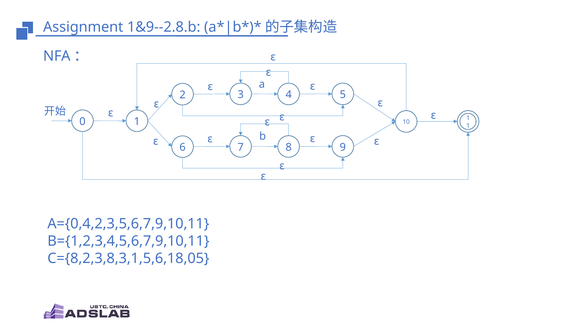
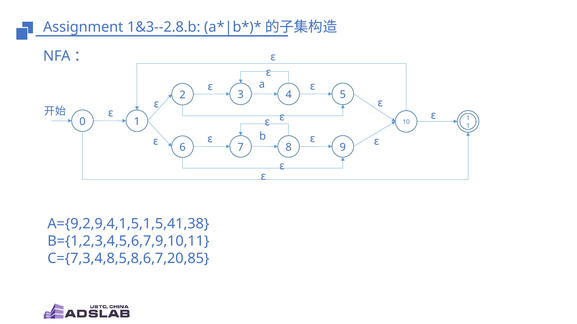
1&9--2.8.b: 1&9--2.8.b -> 1&3--2.8.b
A={0,4,2,3,5,6,7,9,10,11: A={0,4,2,3,5,6,7,9,10,11 -> A={9,2,9,4,1,5,1,5,41,38
C={8,2,3,8,3,1,5,6,18,05: C={8,2,3,8,3,1,5,6,18,05 -> C={7,3,4,8,5,8,6,7,20,85
